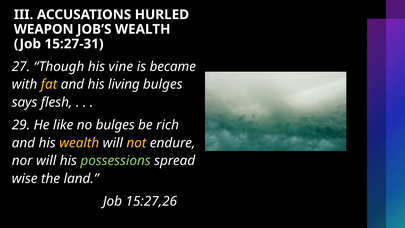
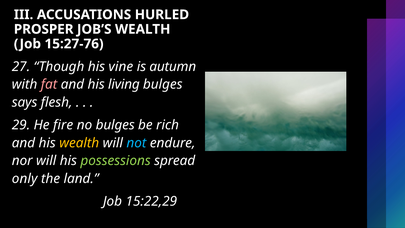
WEAPON: WEAPON -> PROSPER
15:27-31: 15:27-31 -> 15:27-76
became: became -> autumn
fat colour: yellow -> pink
like: like -> fire
not colour: yellow -> light blue
wise: wise -> only
15:27,26: 15:27,26 -> 15:22,29
